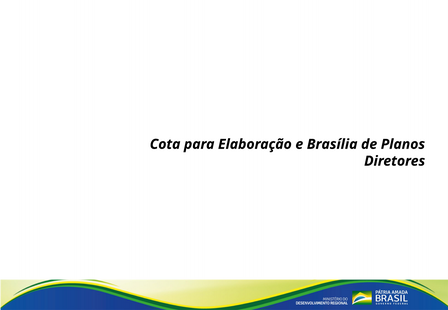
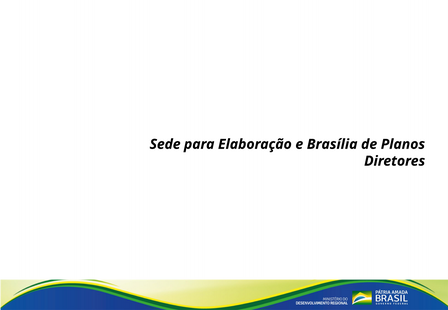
Cota: Cota -> Sede
